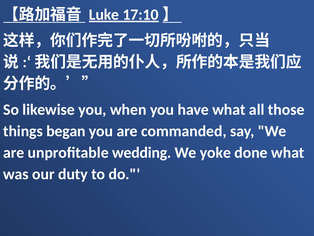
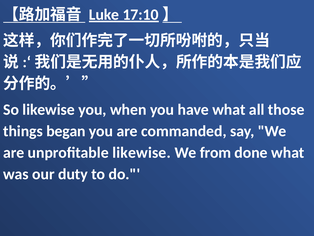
unprofitable wedding: wedding -> likewise
yoke: yoke -> from
